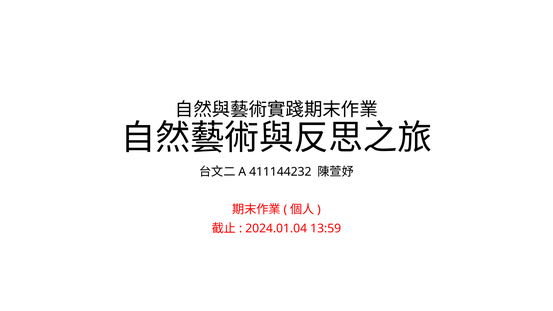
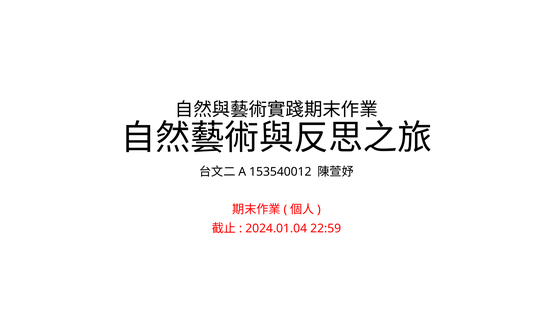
411144232: 411144232 -> 153540012
13:59: 13:59 -> 22:59
